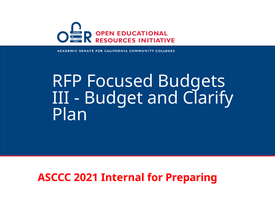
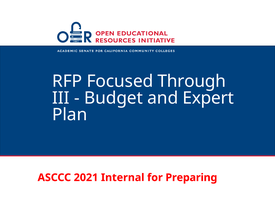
Budgets: Budgets -> Through
Clarify: Clarify -> Expert
